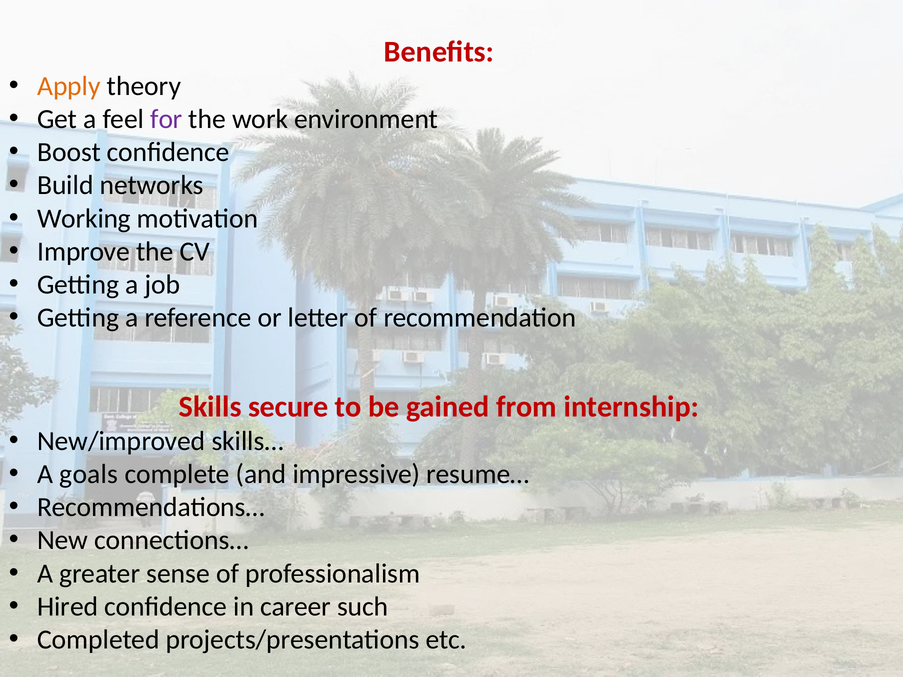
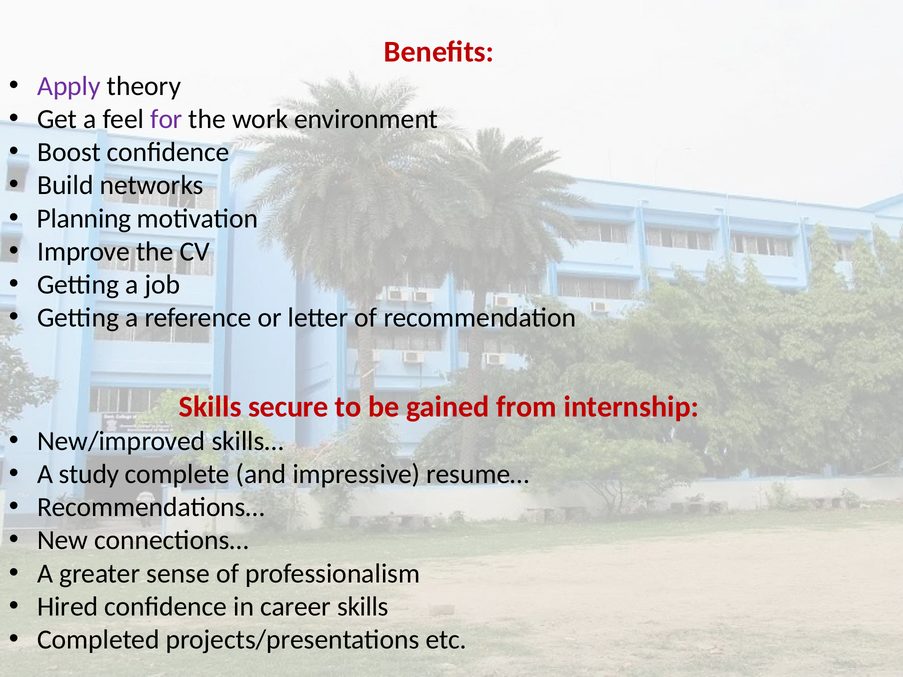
Apply colour: orange -> purple
Working: Working -> Planning
goals: goals -> study
career such: such -> skills
